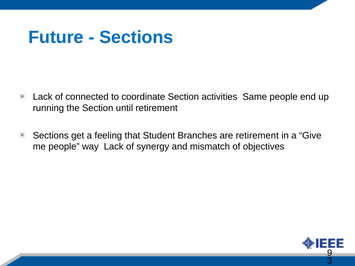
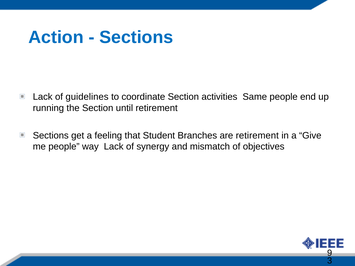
Future: Future -> Action
connected: connected -> guidelines
